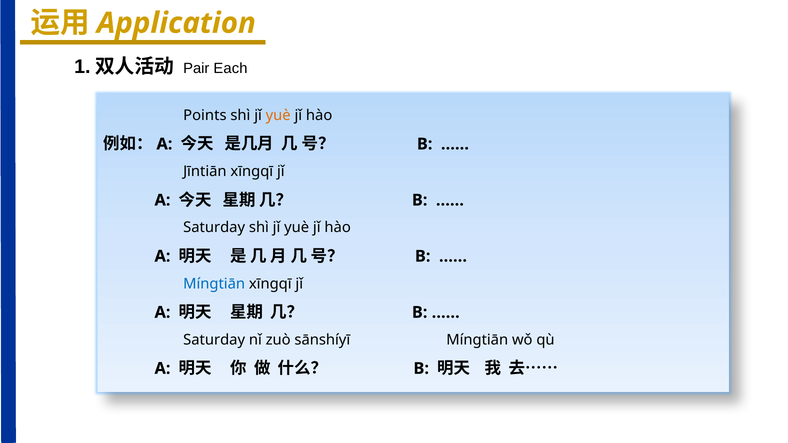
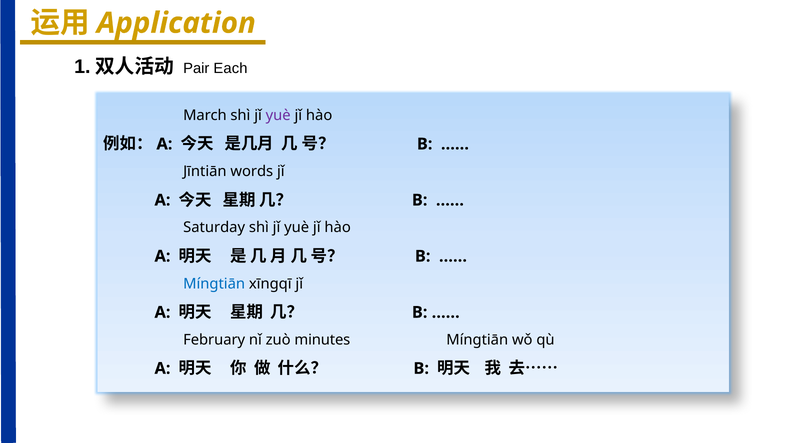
Points: Points -> March
yuè at (278, 115) colour: orange -> purple
xīngqī: xīngqī -> words
Saturday at (214, 340): Saturday -> February
sānshíyī: sānshíyī -> minutes
